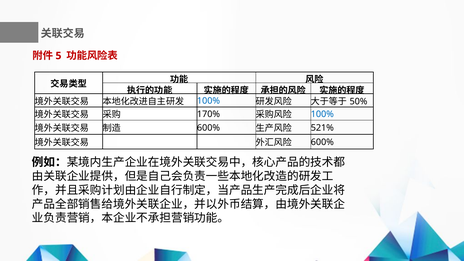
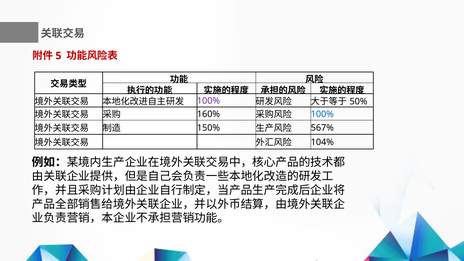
100% at (208, 101) colour: blue -> purple
170%: 170% -> 160%
600% at (208, 128): 600% -> 150%
521%: 521% -> 567%
600% at (322, 142): 600% -> 104%
